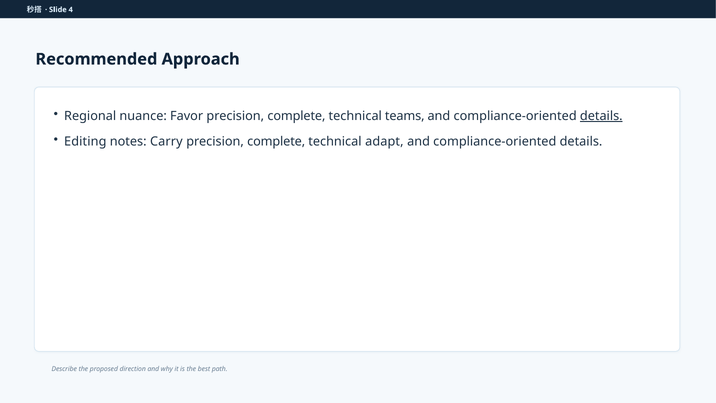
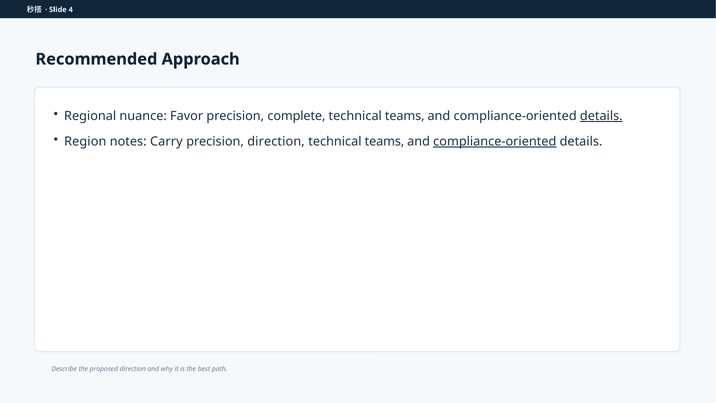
Editing: Editing -> Region
complete at (276, 142): complete -> direction
adapt at (384, 142): adapt -> teams
compliance-oriented at (495, 142) underline: none -> present
